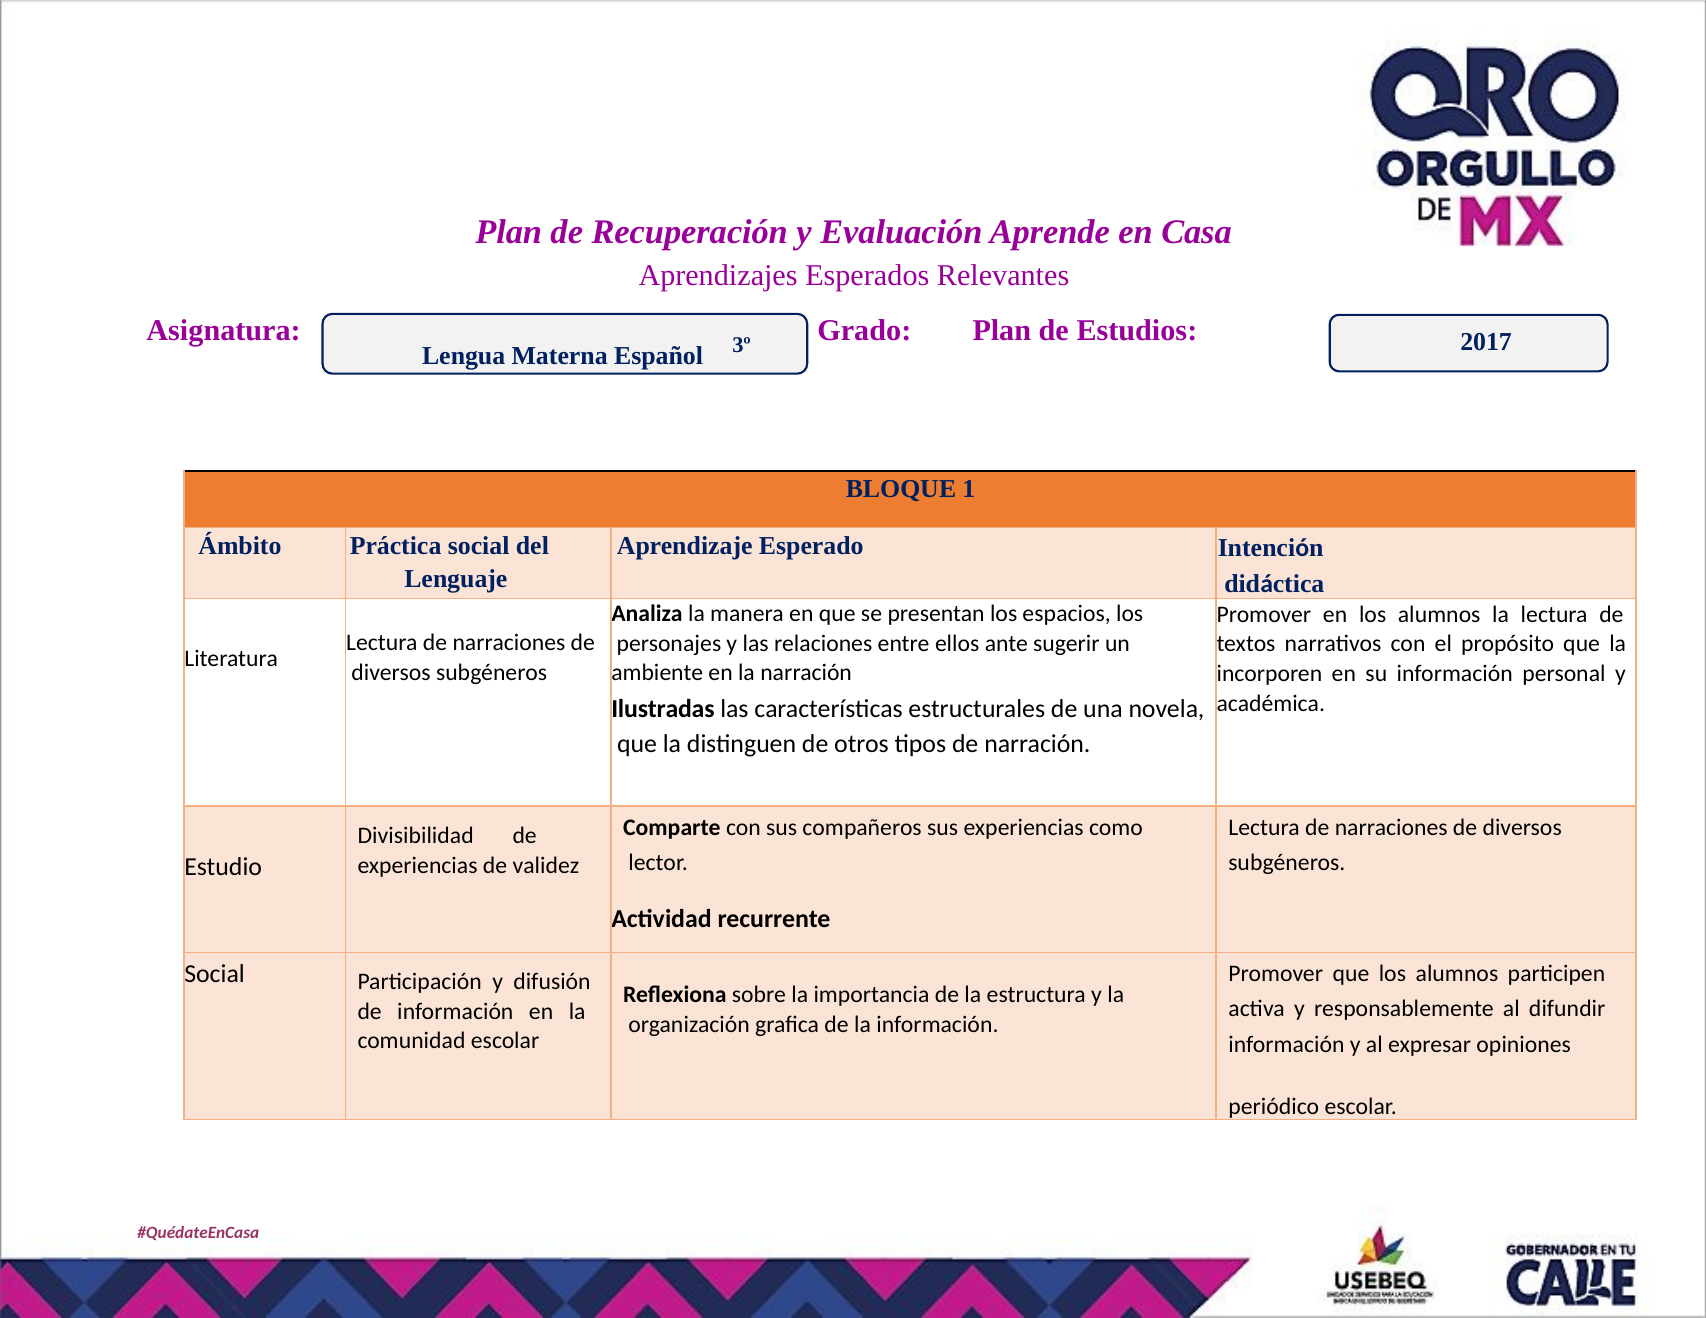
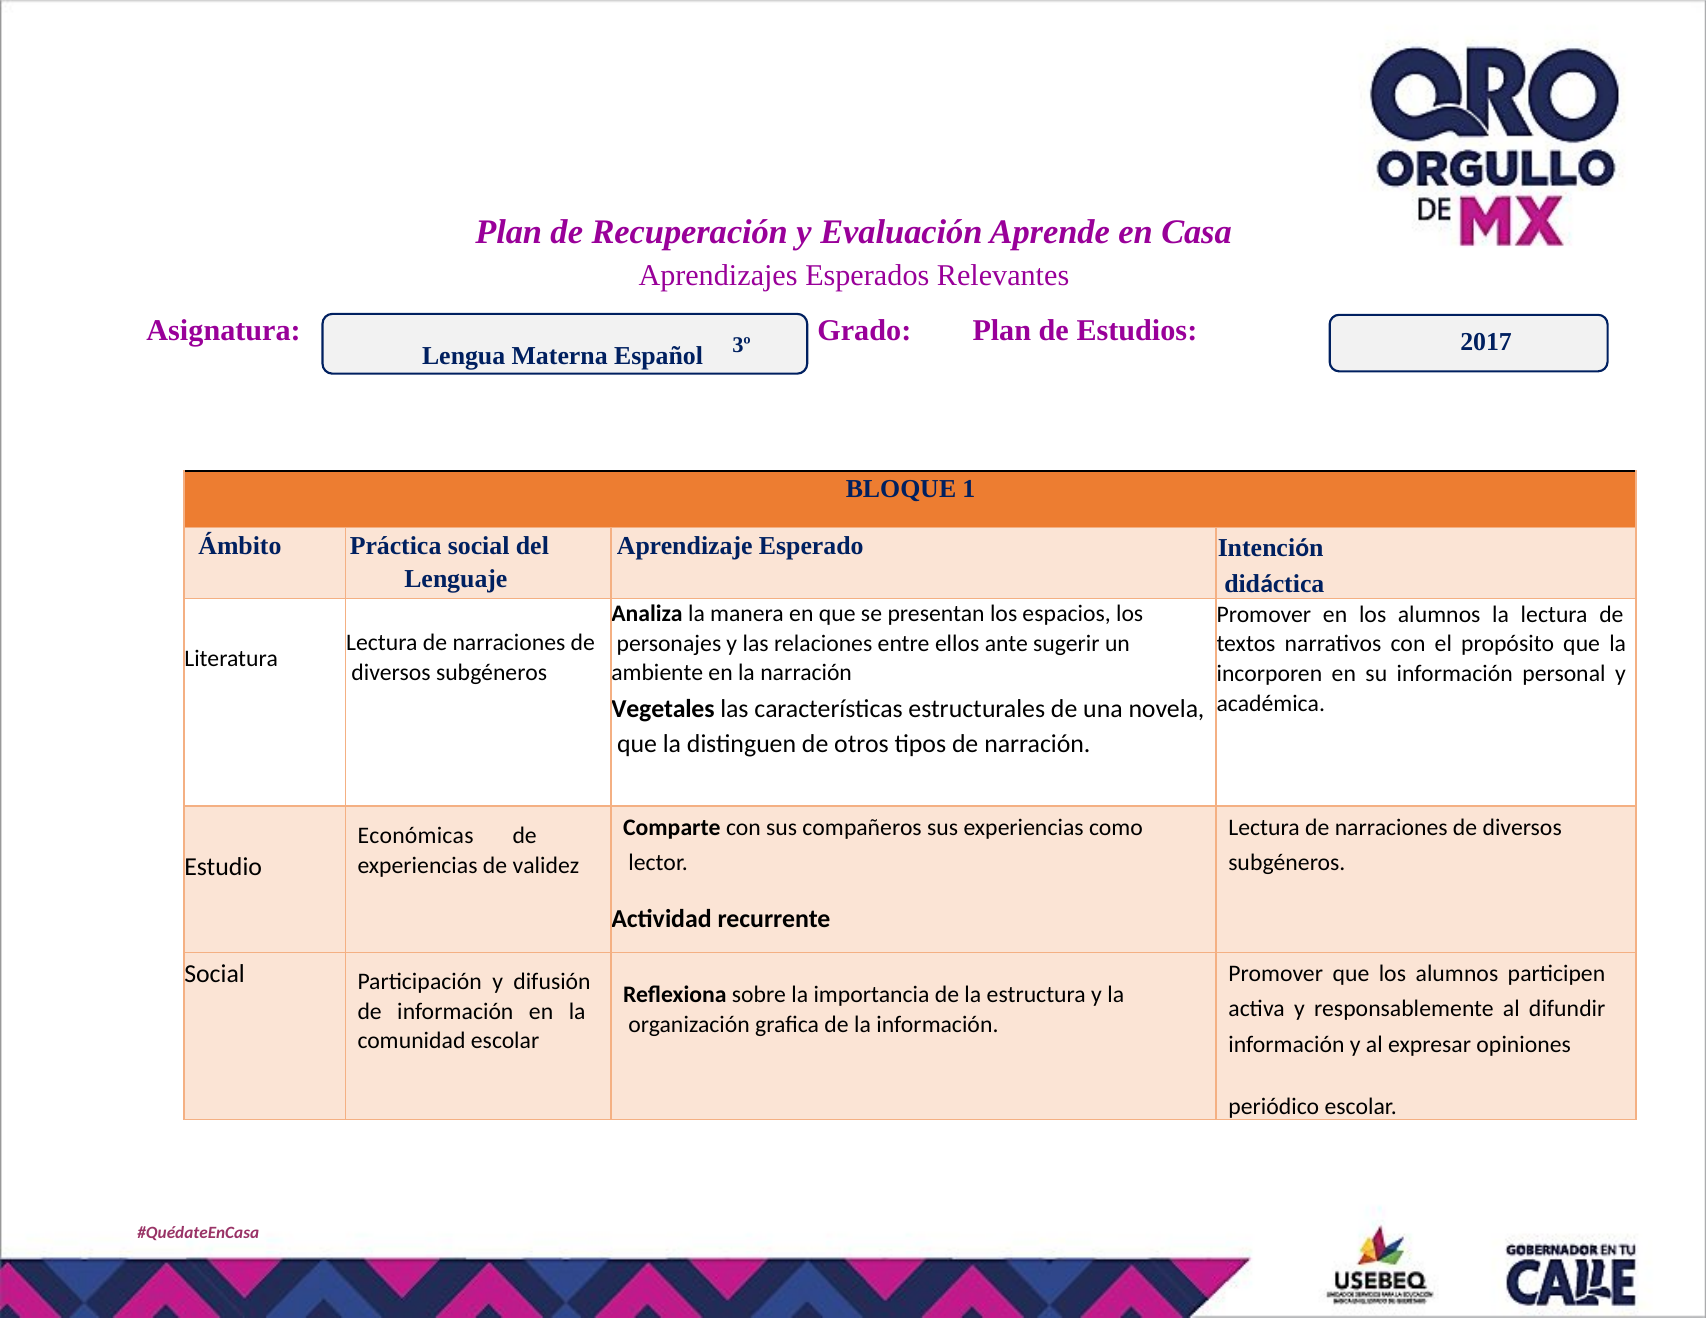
Ilustradas: Ilustradas -> Vegetales
Divisibilidad: Divisibilidad -> Económicas
